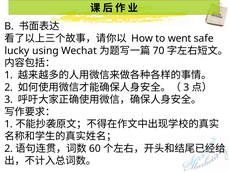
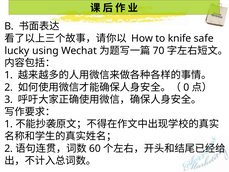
went: went -> knife
3 at (186, 87): 3 -> 0
